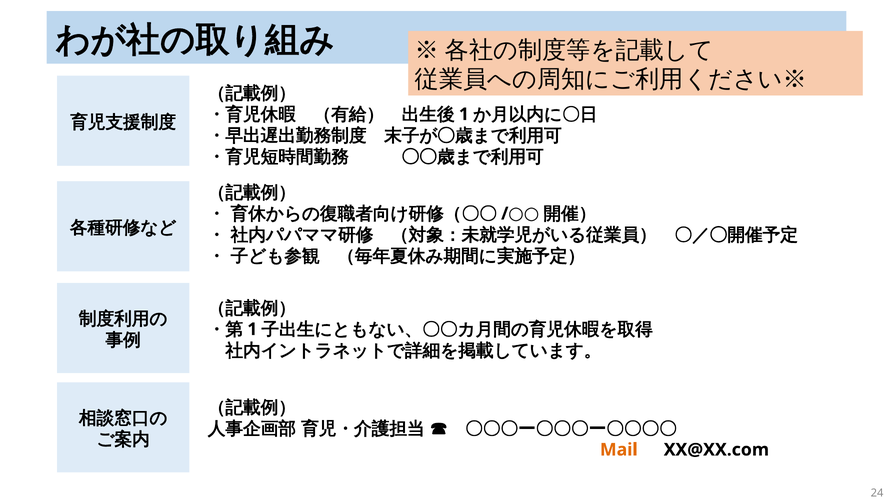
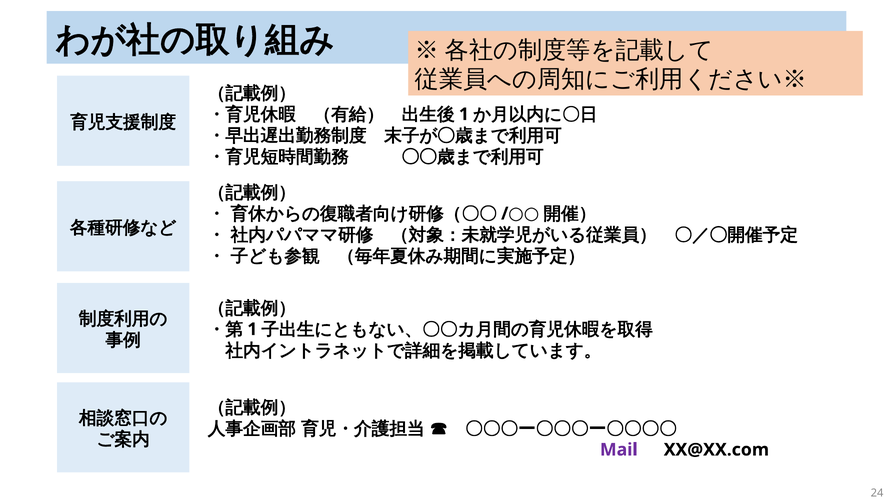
Mail colour: orange -> purple
